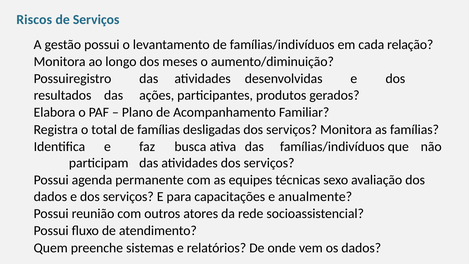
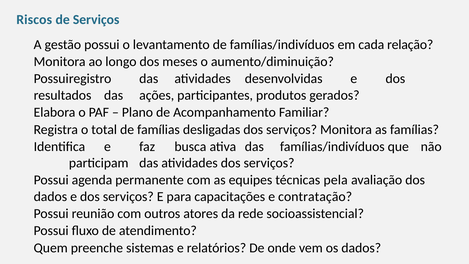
sexo: sexo -> pela
anualmente: anualmente -> contratação
